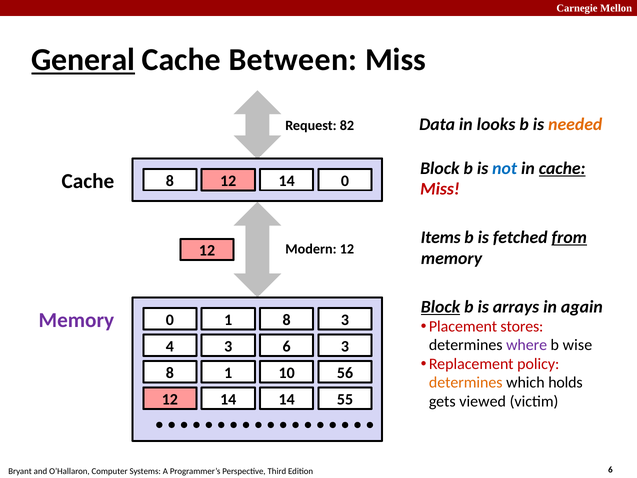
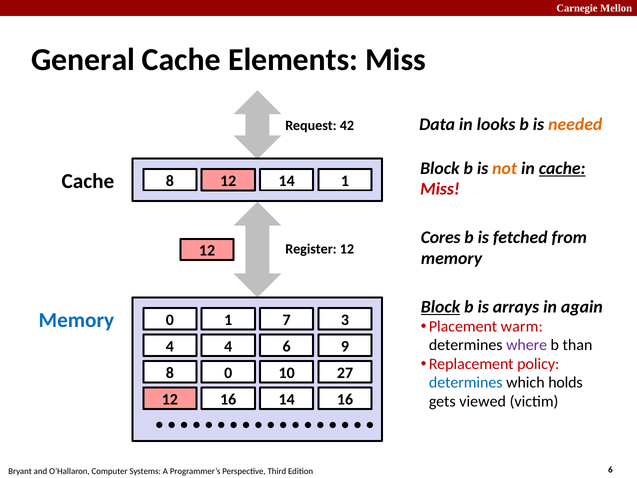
General underline: present -> none
Between: Between -> Elements
82: 82 -> 42
not colour: blue -> orange
14 0: 0 -> 1
Items: Items -> Cores
from underline: present -> none
Modern: Modern -> Register
Memory at (76, 320) colour: purple -> blue
1 8: 8 -> 7
stores: stores -> warm
wise: wise -> than
4 3: 3 -> 4
6 3: 3 -> 9
8 1: 1 -> 0
56: 56 -> 27
determines at (466, 382) colour: orange -> blue
14 at (228, 399): 14 -> 16
14 55: 55 -> 16
